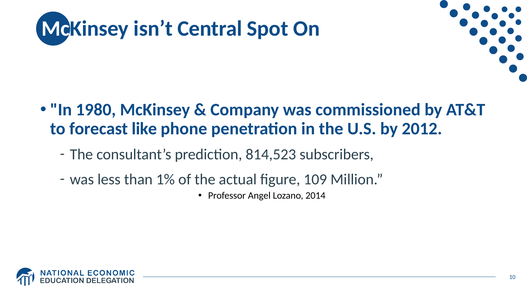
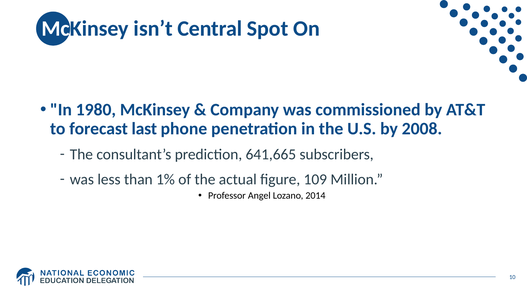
like: like -> last
2012: 2012 -> 2008
814,523: 814,523 -> 641,665
